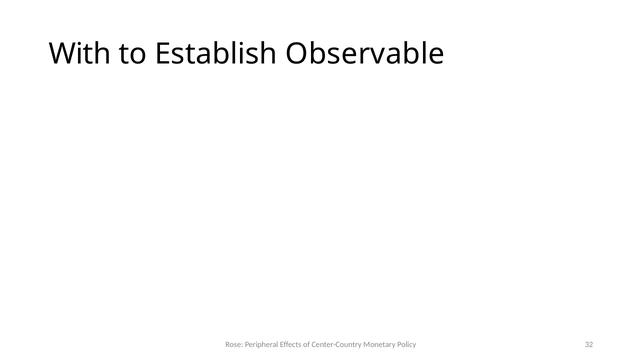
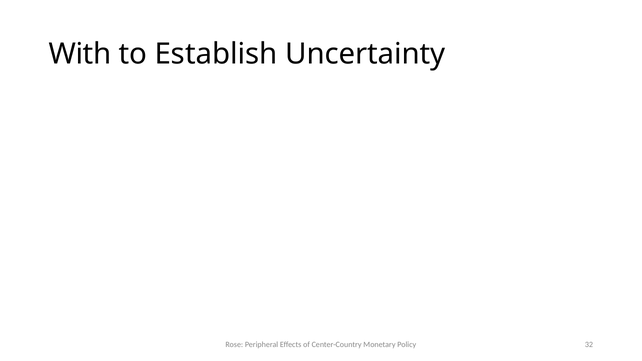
Observable: Observable -> Uncertainty
